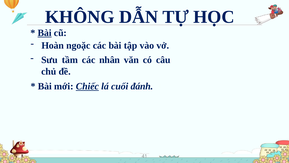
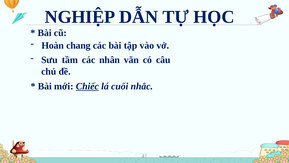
KHÔNG: KHÔNG -> NGHIỆP
Bài at (45, 33) underline: present -> none
ngoặc: ngoặc -> chang
đánh: đánh -> nhắc
